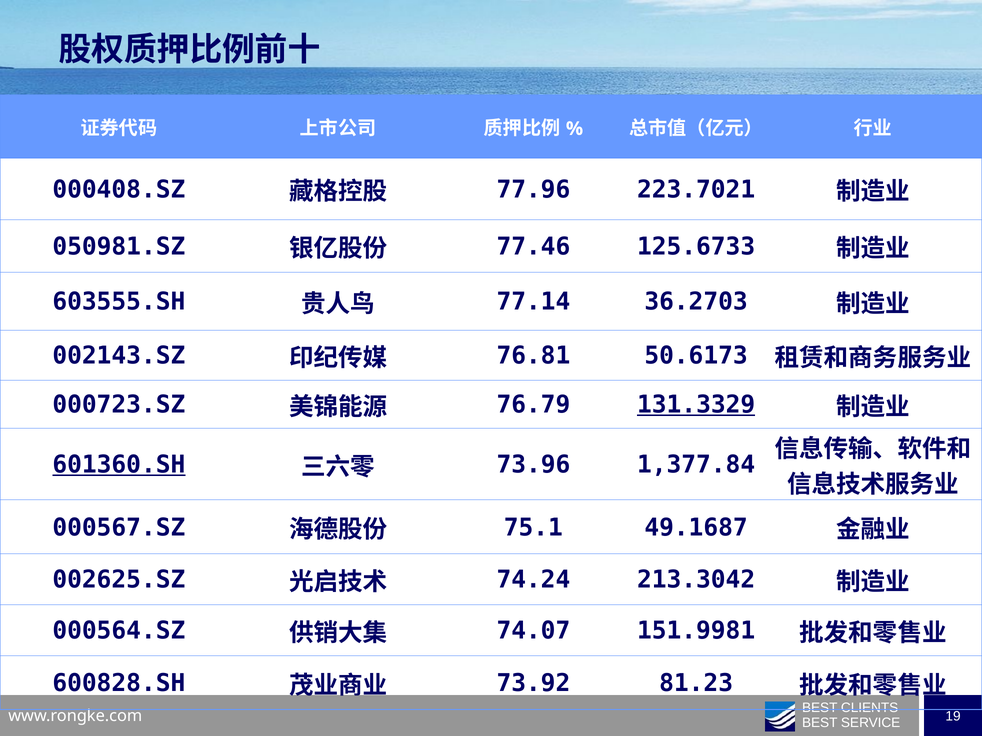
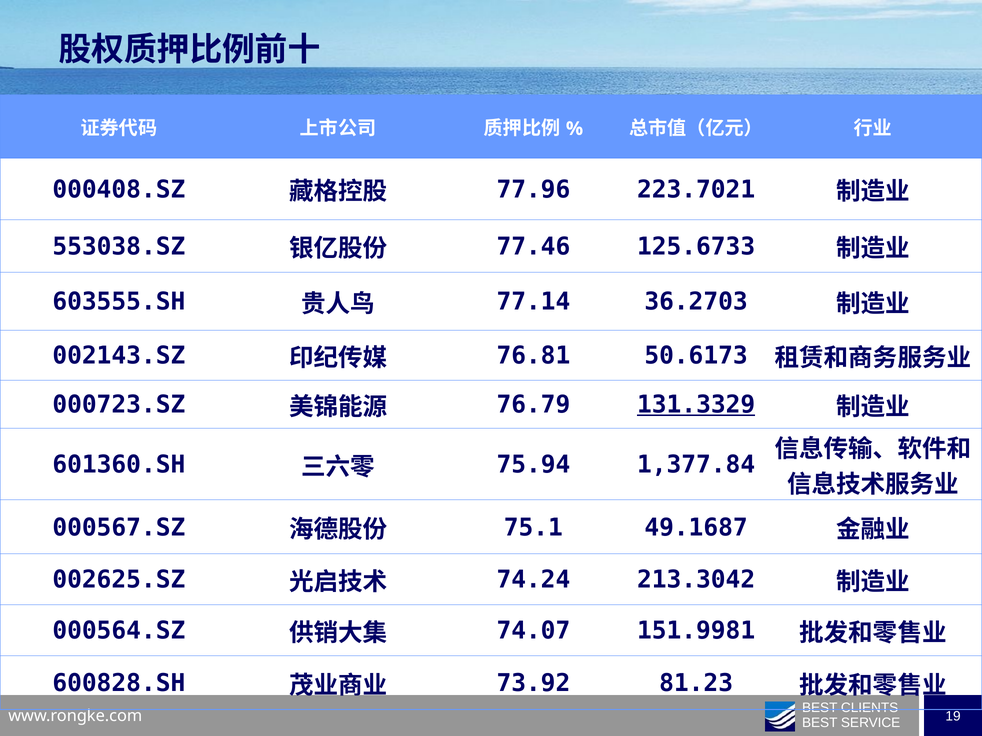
050981.SZ: 050981.SZ -> 553038.SZ
601360.SH underline: present -> none
73.96: 73.96 -> 75.94
